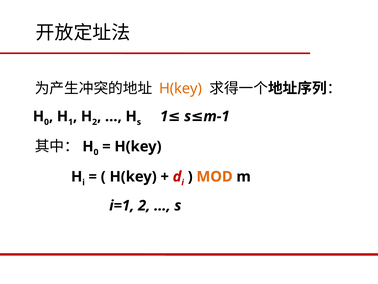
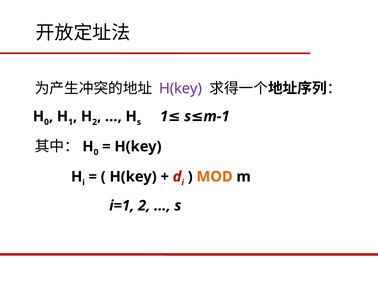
H(key at (181, 88) colour: orange -> purple
